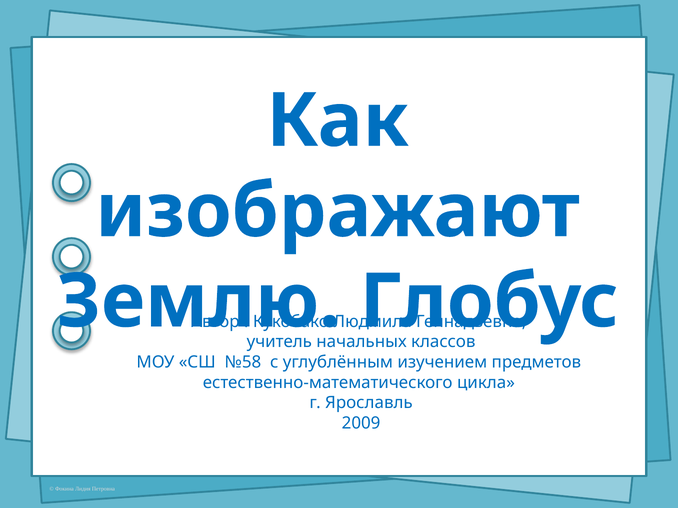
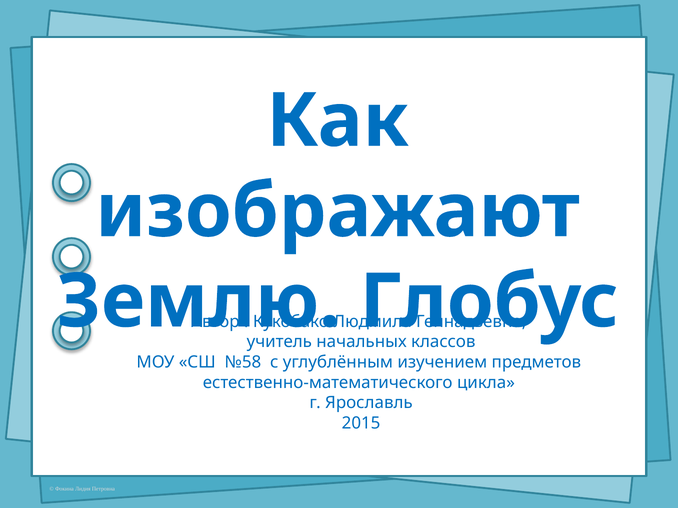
2009: 2009 -> 2015
